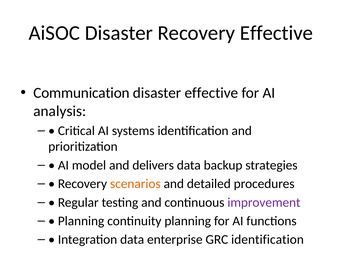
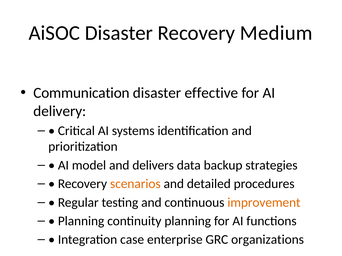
Recovery Effective: Effective -> Medium
analysis: analysis -> delivery
improvement colour: purple -> orange
Integration data: data -> case
GRC identification: identification -> organizations
